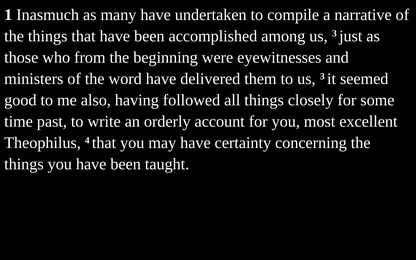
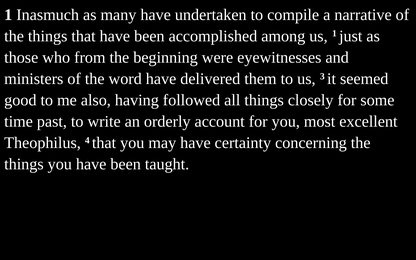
among us 3: 3 -> 1
